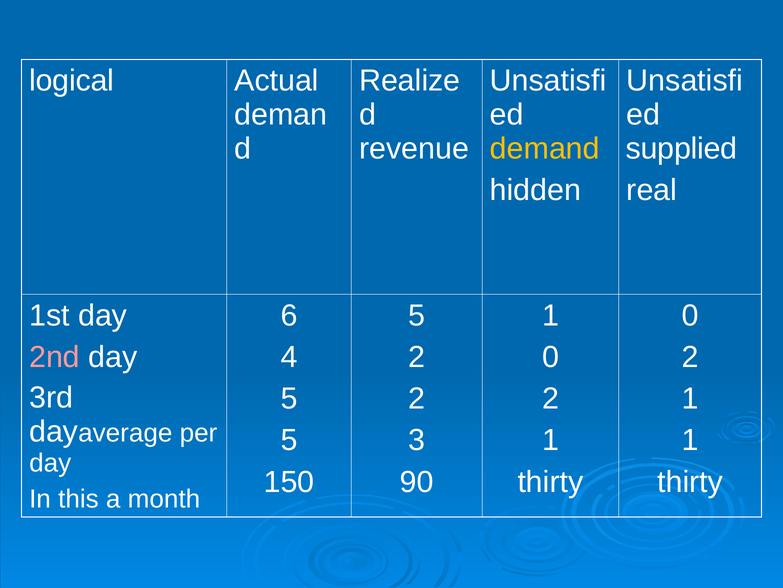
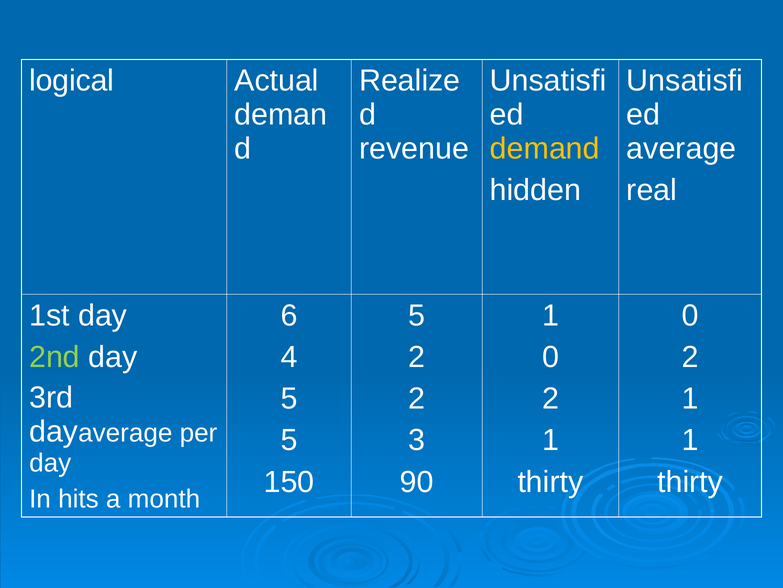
supplied at (682, 149): supplied -> average
2nd colour: pink -> light green
this: this -> hits
